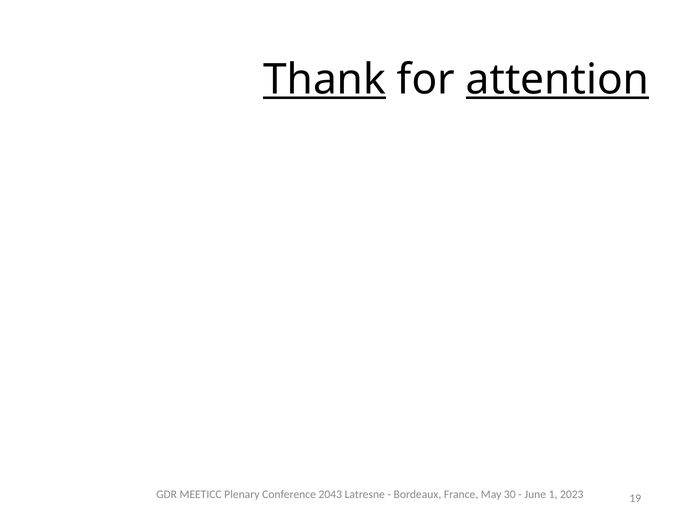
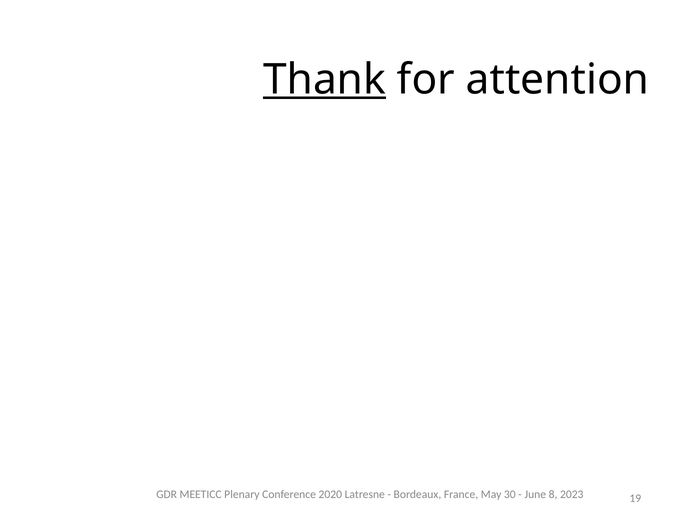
attention underline: present -> none
2043: 2043 -> 2020
1: 1 -> 8
